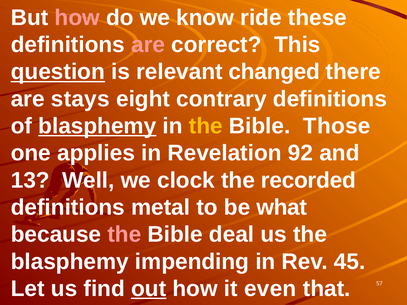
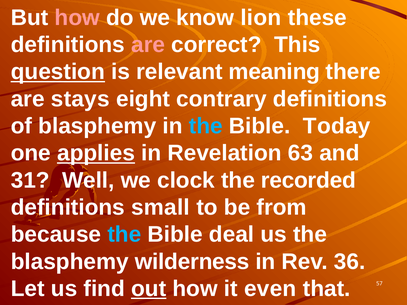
ride: ride -> lion
changed: changed -> meaning
blasphemy at (97, 126) underline: present -> none
the at (206, 126) colour: yellow -> light blue
Those: Those -> Today
applies underline: none -> present
92: 92 -> 63
13: 13 -> 31
metal: metal -> small
what: what -> from
the at (124, 235) colour: pink -> light blue
impending: impending -> wilderness
45: 45 -> 36
